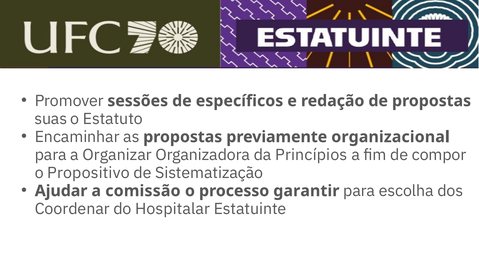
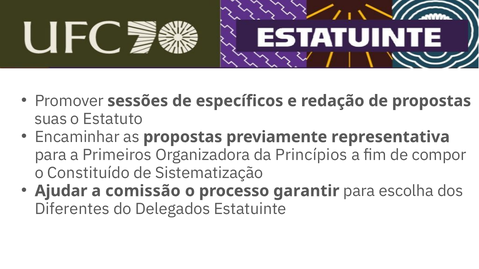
organizacional: organizacional -> representativa
Organizar: Organizar -> Primeiros
Propositivo: Propositivo -> Constituído
Coordenar: Coordenar -> Diferentes
Hospitalar: Hospitalar -> Delegados
